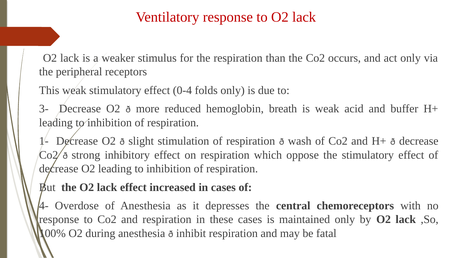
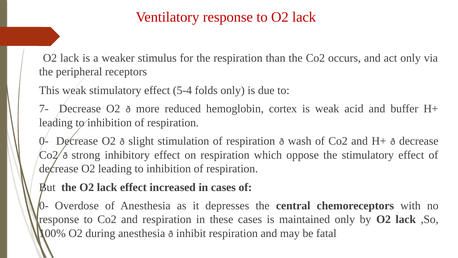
0-4: 0-4 -> 5-4
3-: 3- -> 7-
breath: breath -> cortex
1- at (44, 141): 1- -> 0-
4- at (44, 205): 4- -> 0-
